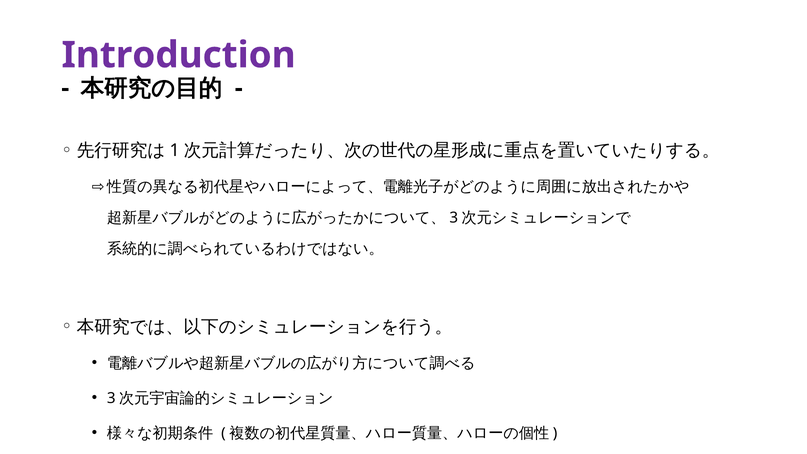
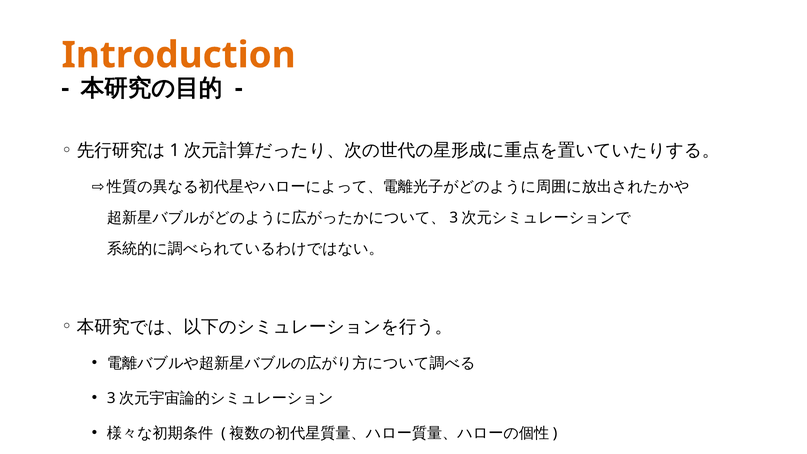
Introduction colour: purple -> orange
